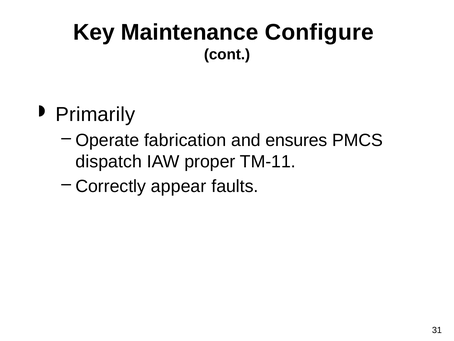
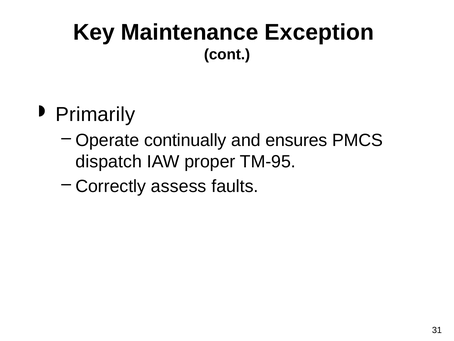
Configure: Configure -> Exception
fabrication: fabrication -> continually
TM-11: TM-11 -> TM-95
appear: appear -> assess
